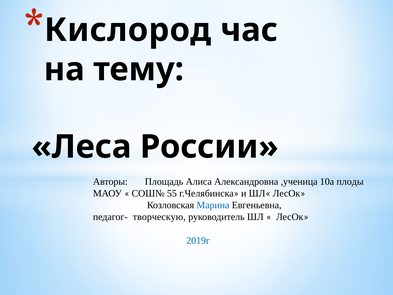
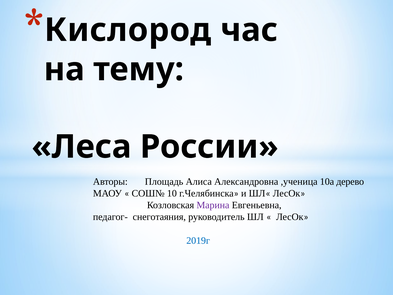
плоды: плоды -> дерево
55: 55 -> 10
Марина colour: blue -> purple
творческую: творческую -> снеготаяния
